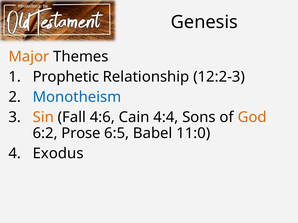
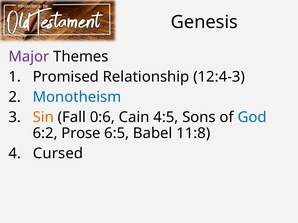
Major colour: orange -> purple
Prophetic: Prophetic -> Promised
12:2-3: 12:2-3 -> 12:4-3
4:6: 4:6 -> 0:6
4:4: 4:4 -> 4:5
God colour: orange -> blue
11:0: 11:0 -> 11:8
Exodus: Exodus -> Cursed
